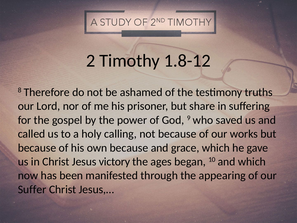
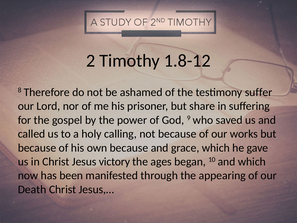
truths: truths -> suffer
Suffer: Suffer -> Death
